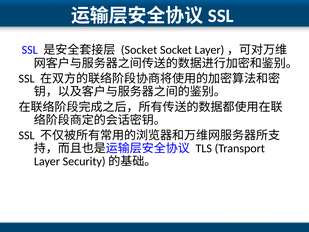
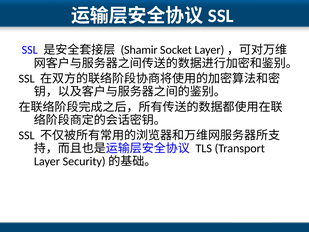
Socket at (139, 50): Socket -> Shamir
